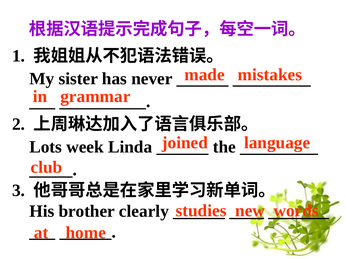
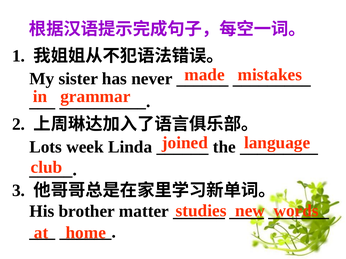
clearly: clearly -> matter
